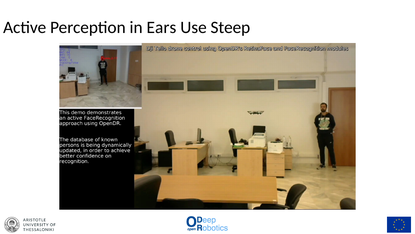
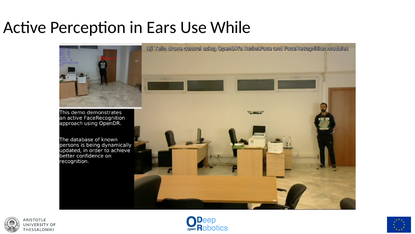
Steep: Steep -> While
